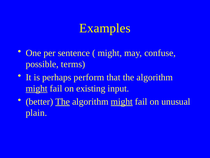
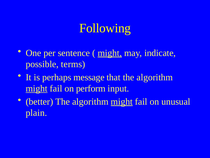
Examples: Examples -> Following
might at (110, 53) underline: none -> present
confuse: confuse -> indicate
perform: perform -> message
existing: existing -> perform
The at (63, 101) underline: present -> none
